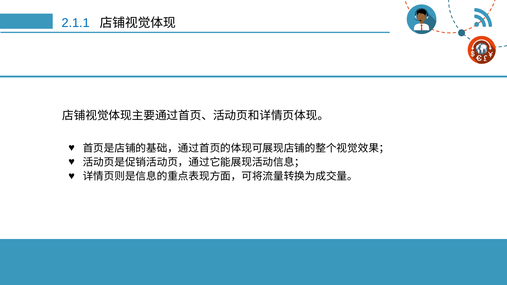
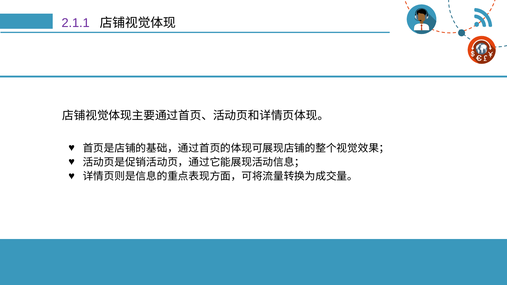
2.1.1 colour: blue -> purple
